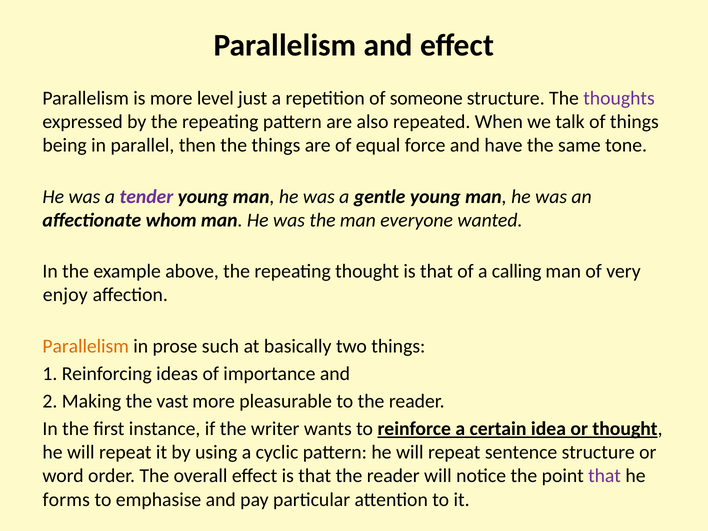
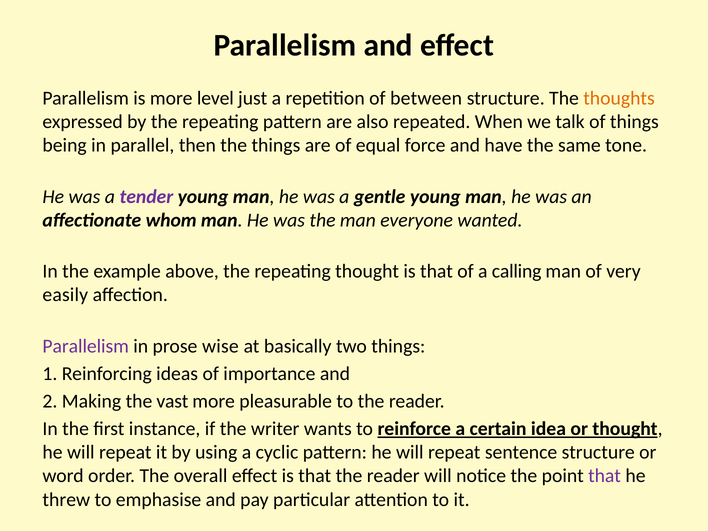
someone: someone -> between
thoughts colour: purple -> orange
enjoy: enjoy -> easily
Parallelism at (86, 346) colour: orange -> purple
such: such -> wise
forms: forms -> threw
